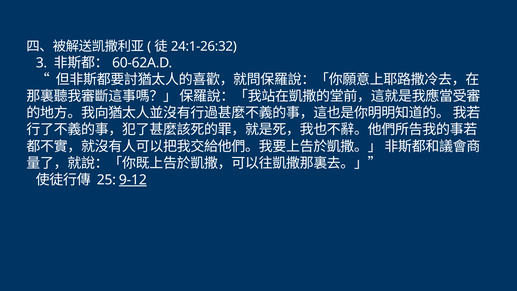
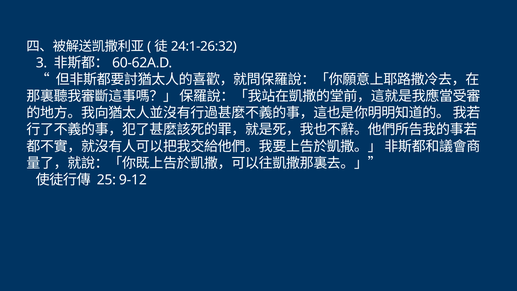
9-12 underline: present -> none
